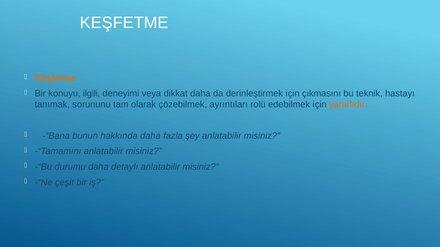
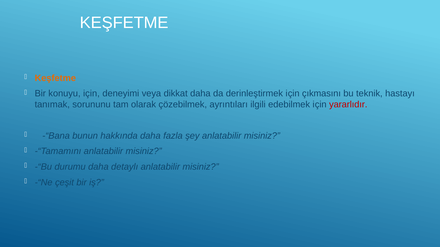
konuyu ilgili: ilgili -> için
rolü: rolü -> ilgili
yararlıdır colour: orange -> red
